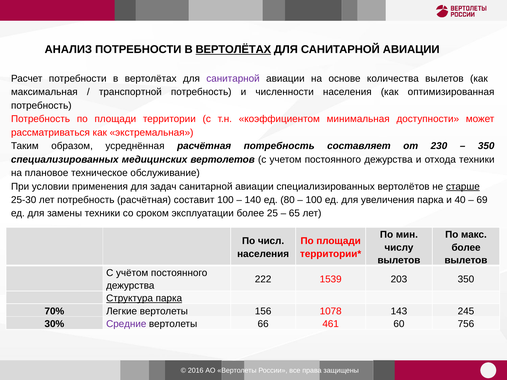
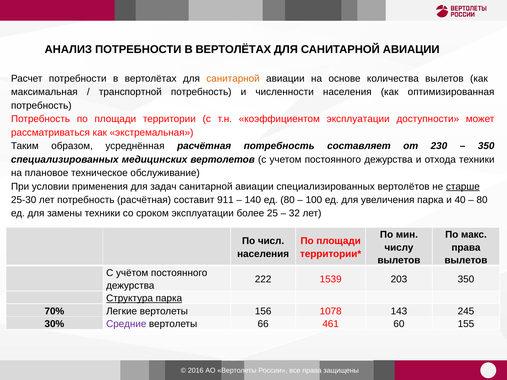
ВЕРТОЛЁТАХ at (233, 50) underline: present -> none
санитарной at (233, 79) colour: purple -> orange
коэффициентом минимальная: минимальная -> эксплуатации
составит 100: 100 -> 911
69 at (482, 200): 69 -> 80
65: 65 -> 32
более at (466, 248): более -> права
756: 756 -> 155
